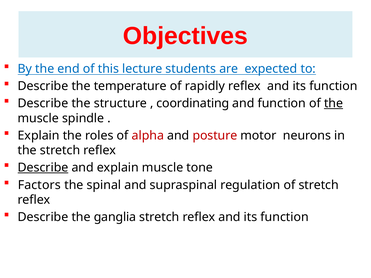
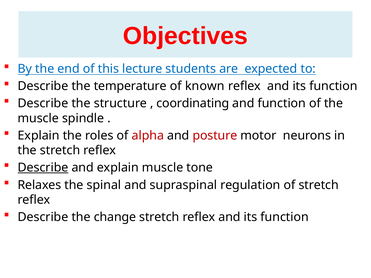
rapidly: rapidly -> known
the at (334, 104) underline: present -> none
Factors: Factors -> Relaxes
ganglia: ganglia -> change
